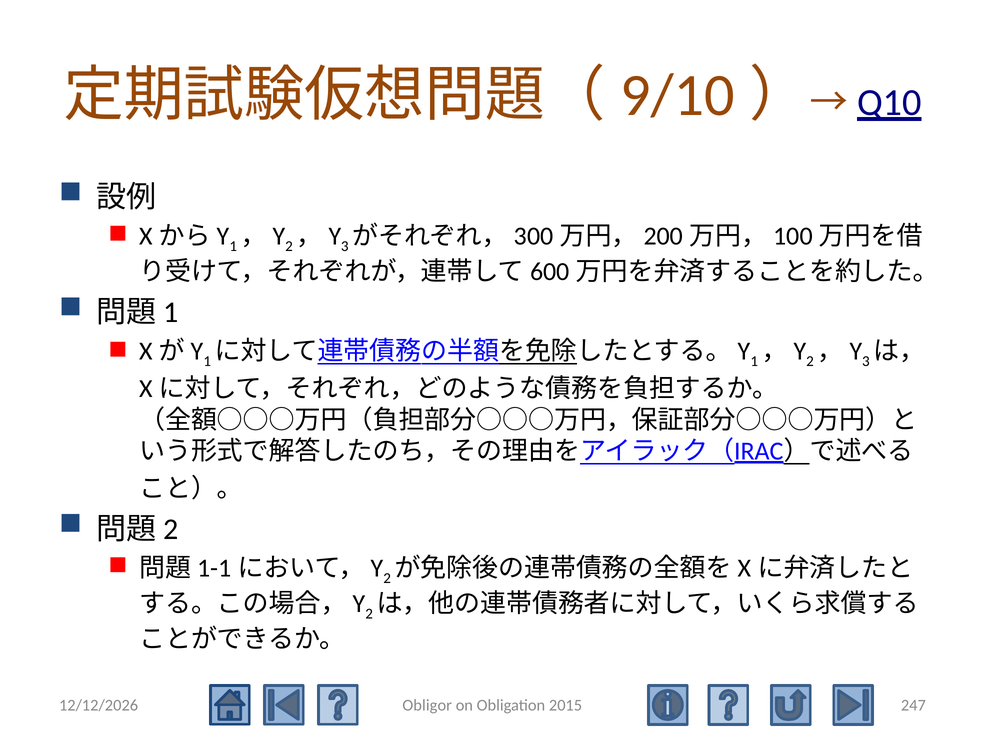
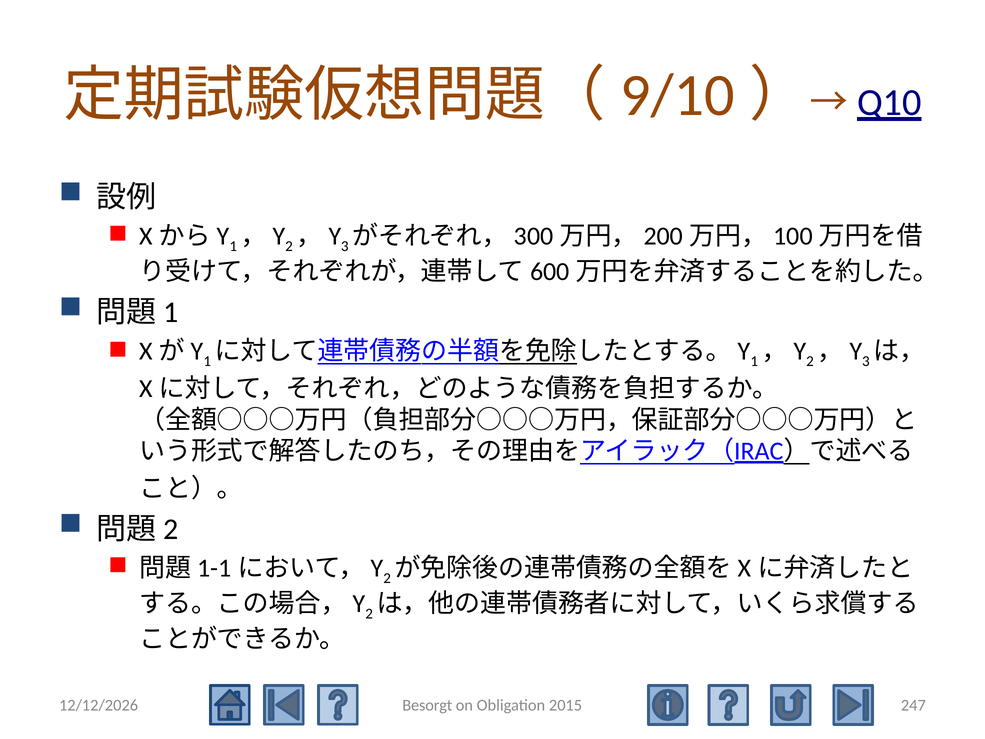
Obligor: Obligor -> Besorgt
